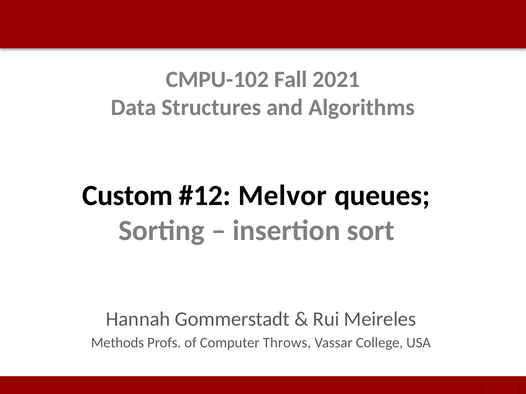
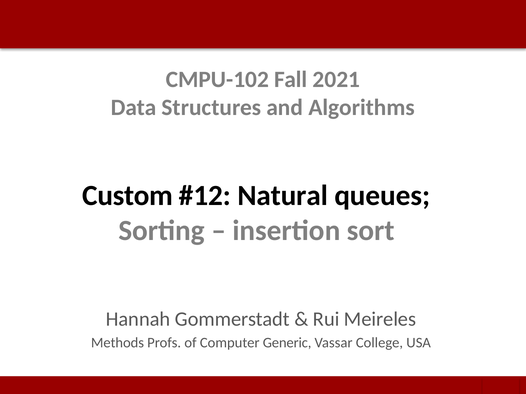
Melvor: Melvor -> Natural
Throws: Throws -> Generic
